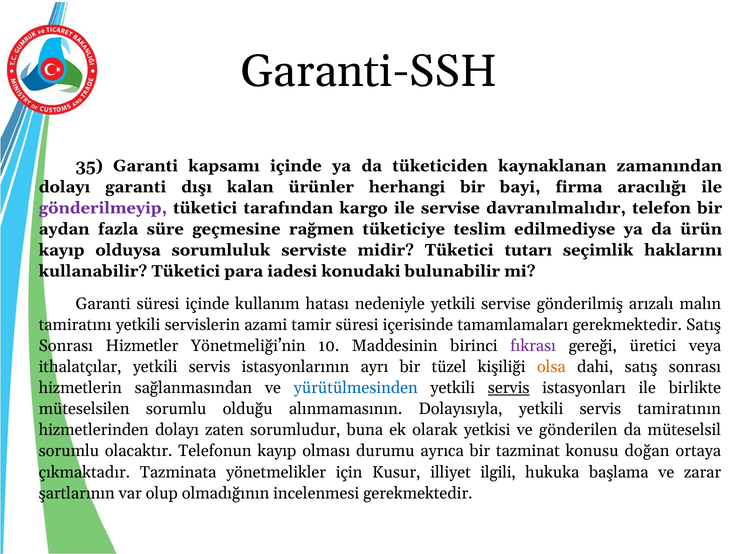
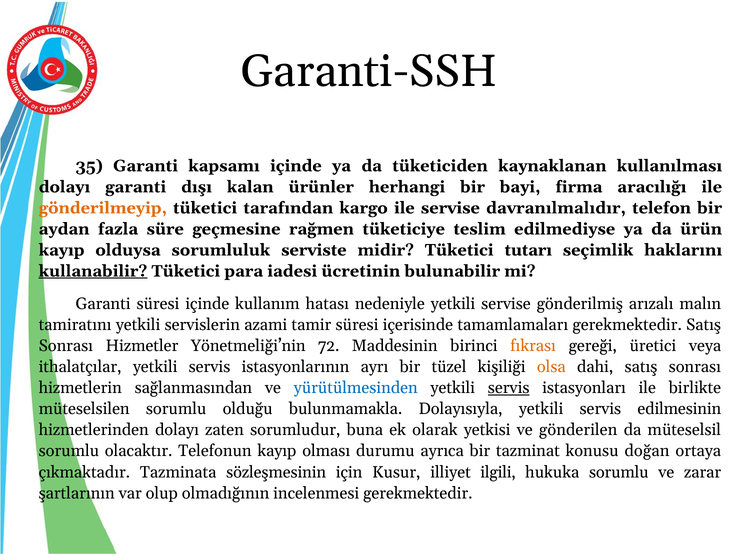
zamanından: zamanından -> kullanılması
gönderilmeyip colour: purple -> orange
kullanabilir underline: none -> present
konudaki: konudaki -> ücretinin
10: 10 -> 72
fıkrası colour: purple -> orange
alınmamasının: alınmamasının -> bulunmamakla
tamiratının: tamiratının -> edilmesinin
yönetmelikler: yönetmelikler -> sözleşmesinin
hukuka başlama: başlama -> sorumlu
